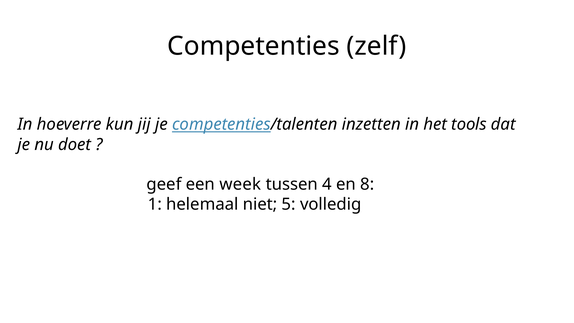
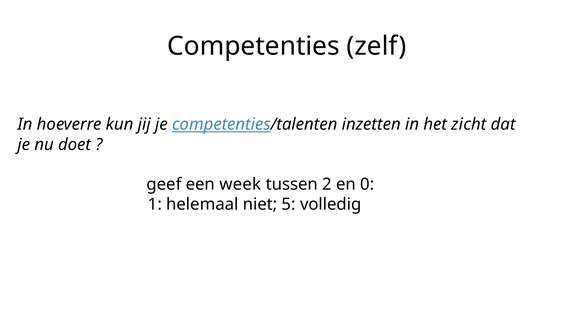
tools: tools -> zicht
4: 4 -> 2
8: 8 -> 0
